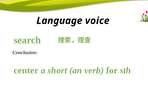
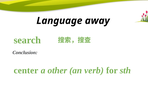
voice: voice -> away
short: short -> other
